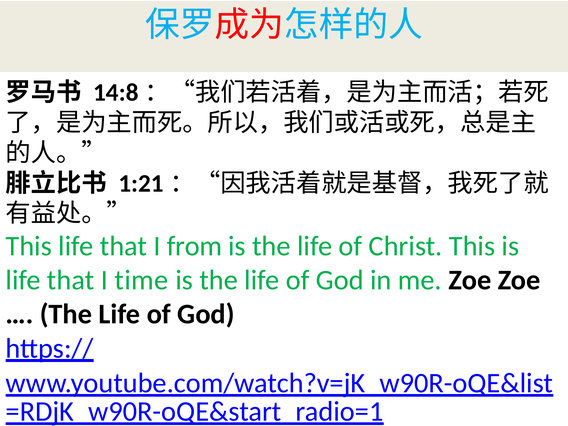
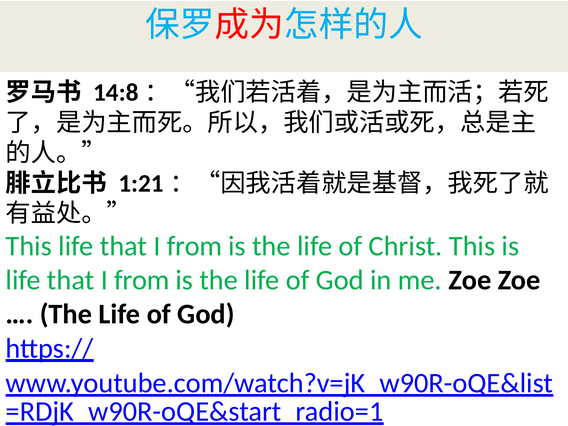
time at (141, 280): time -> from
